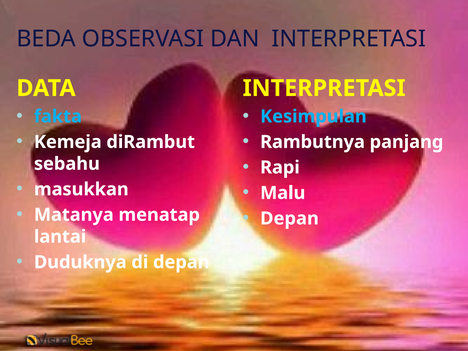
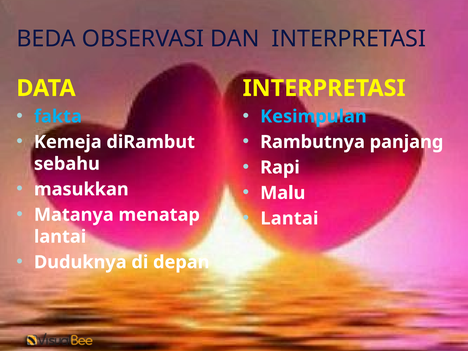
Depan at (290, 218): Depan -> Lantai
